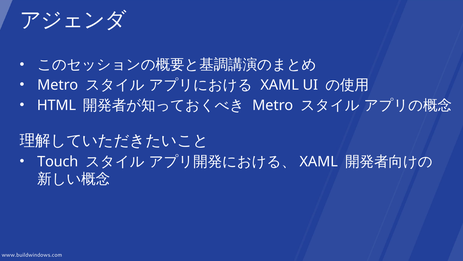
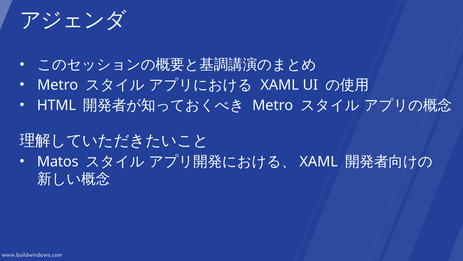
Touch: Touch -> Matos
